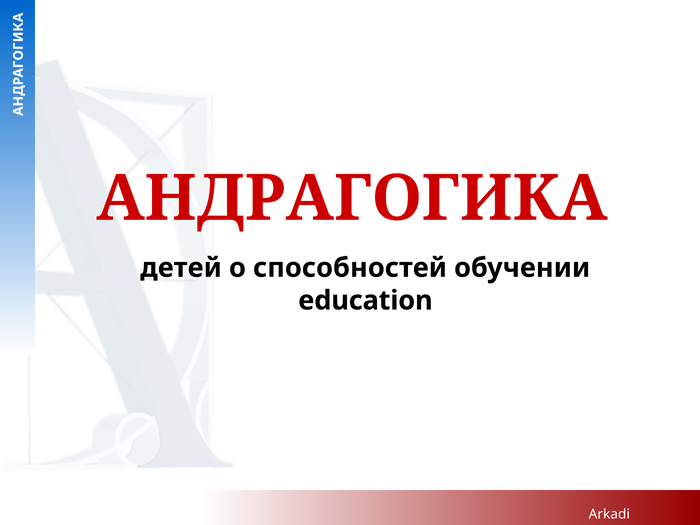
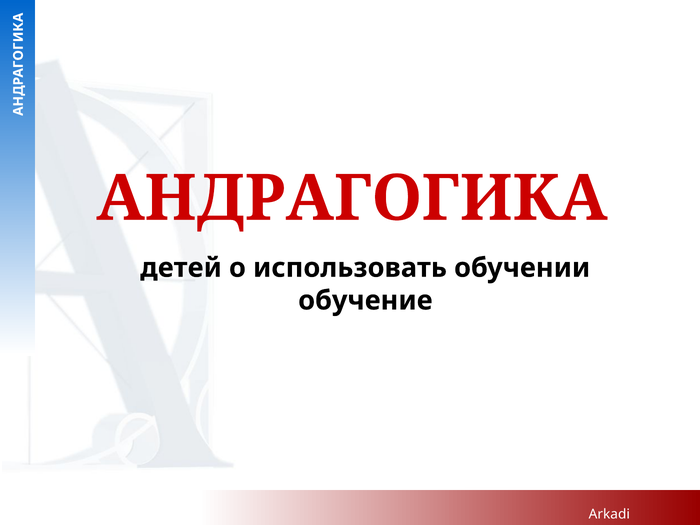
способностей: способностей -> использовать
education: education -> обучение
